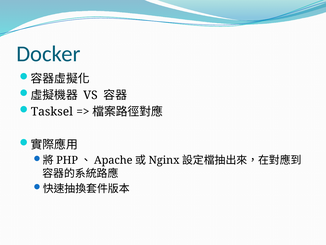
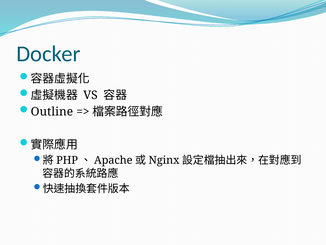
Tasksel: Tasksel -> Outline
